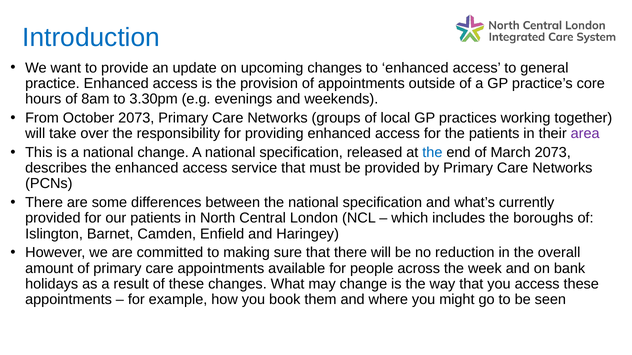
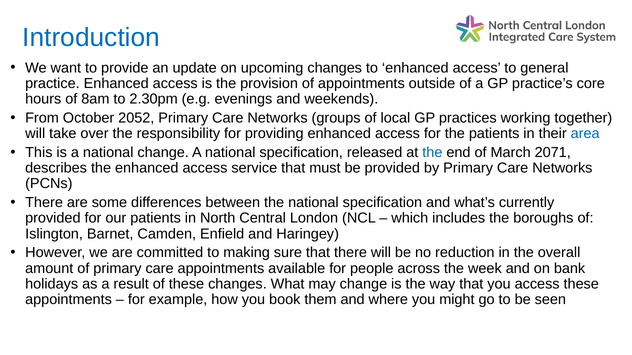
3.30pm: 3.30pm -> 2.30pm
October 2073: 2073 -> 2052
area colour: purple -> blue
March 2073: 2073 -> 2071
